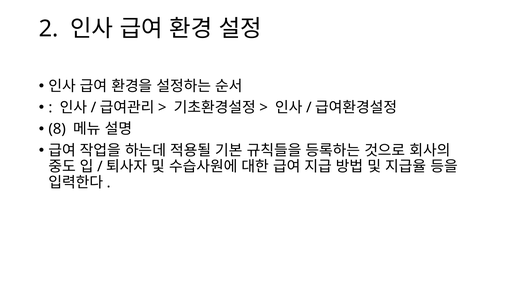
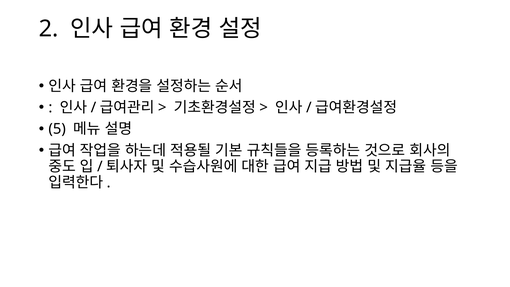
8: 8 -> 5
